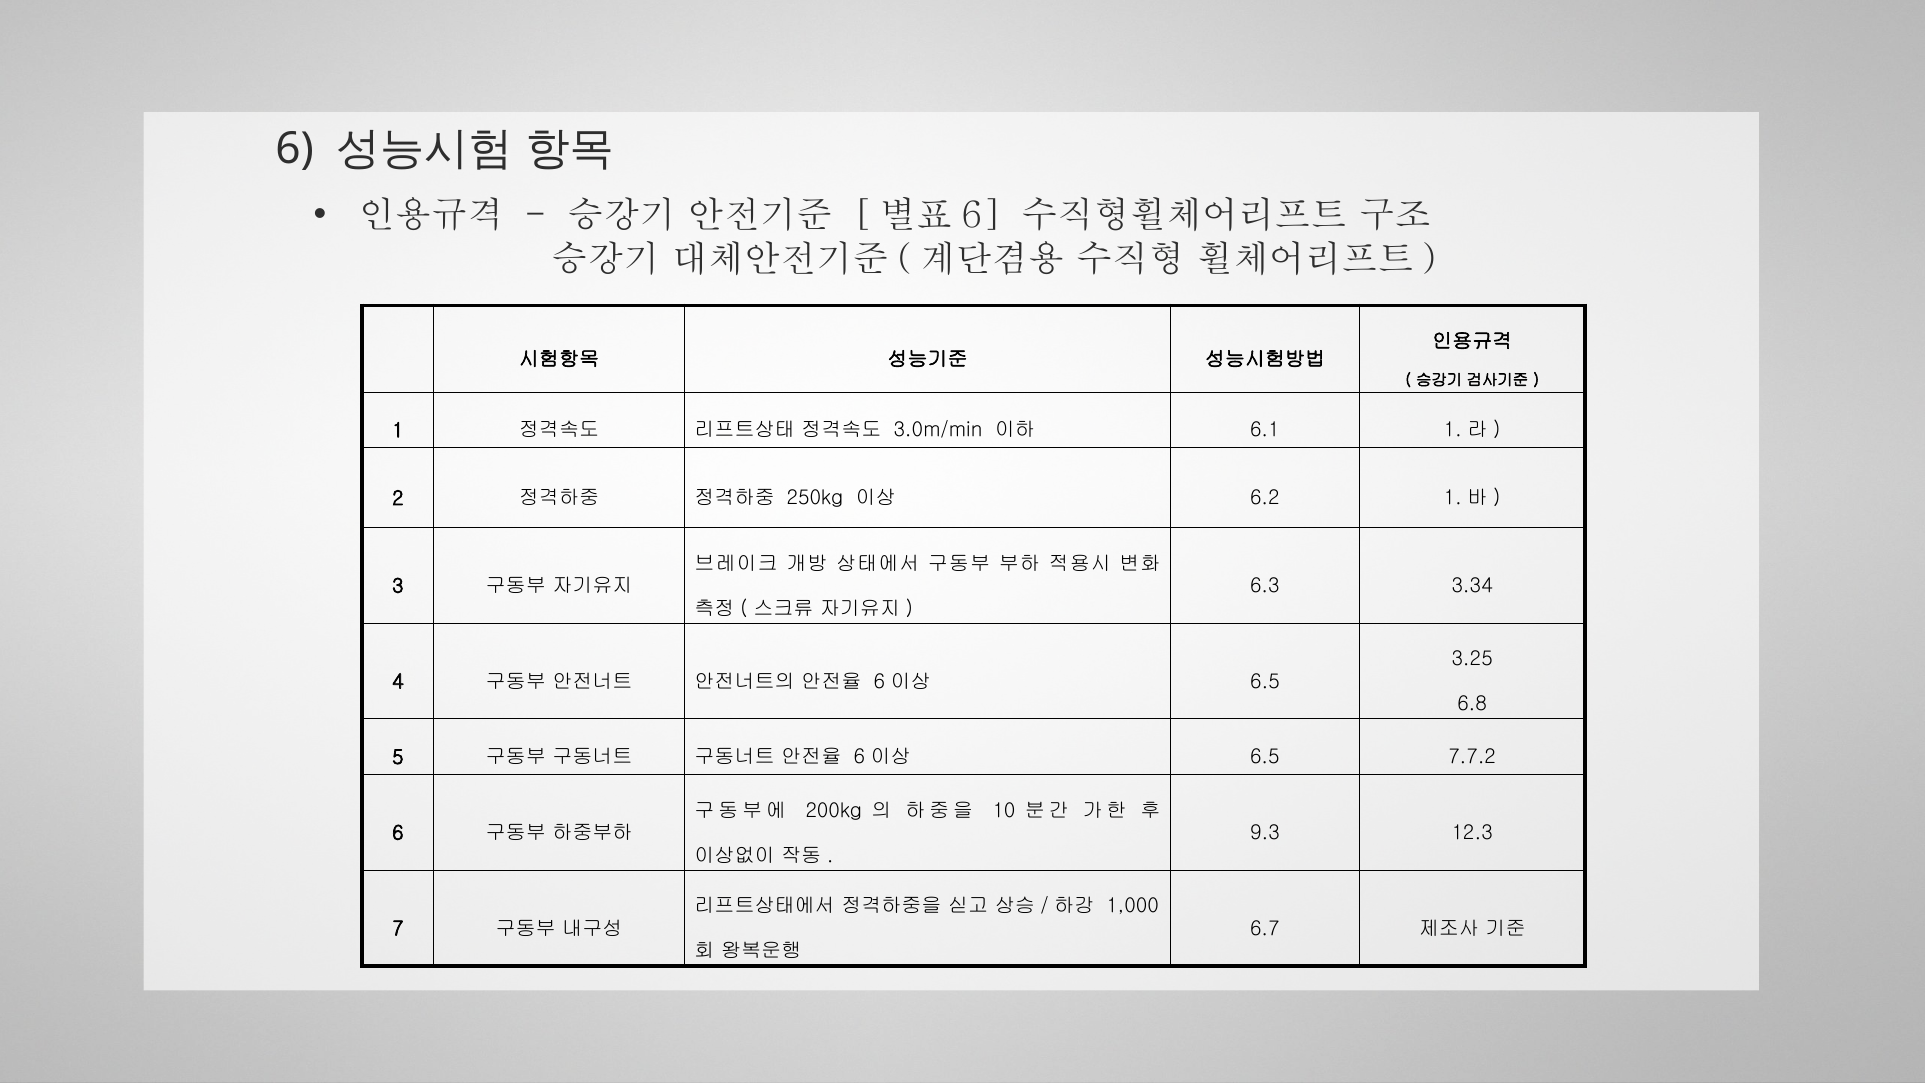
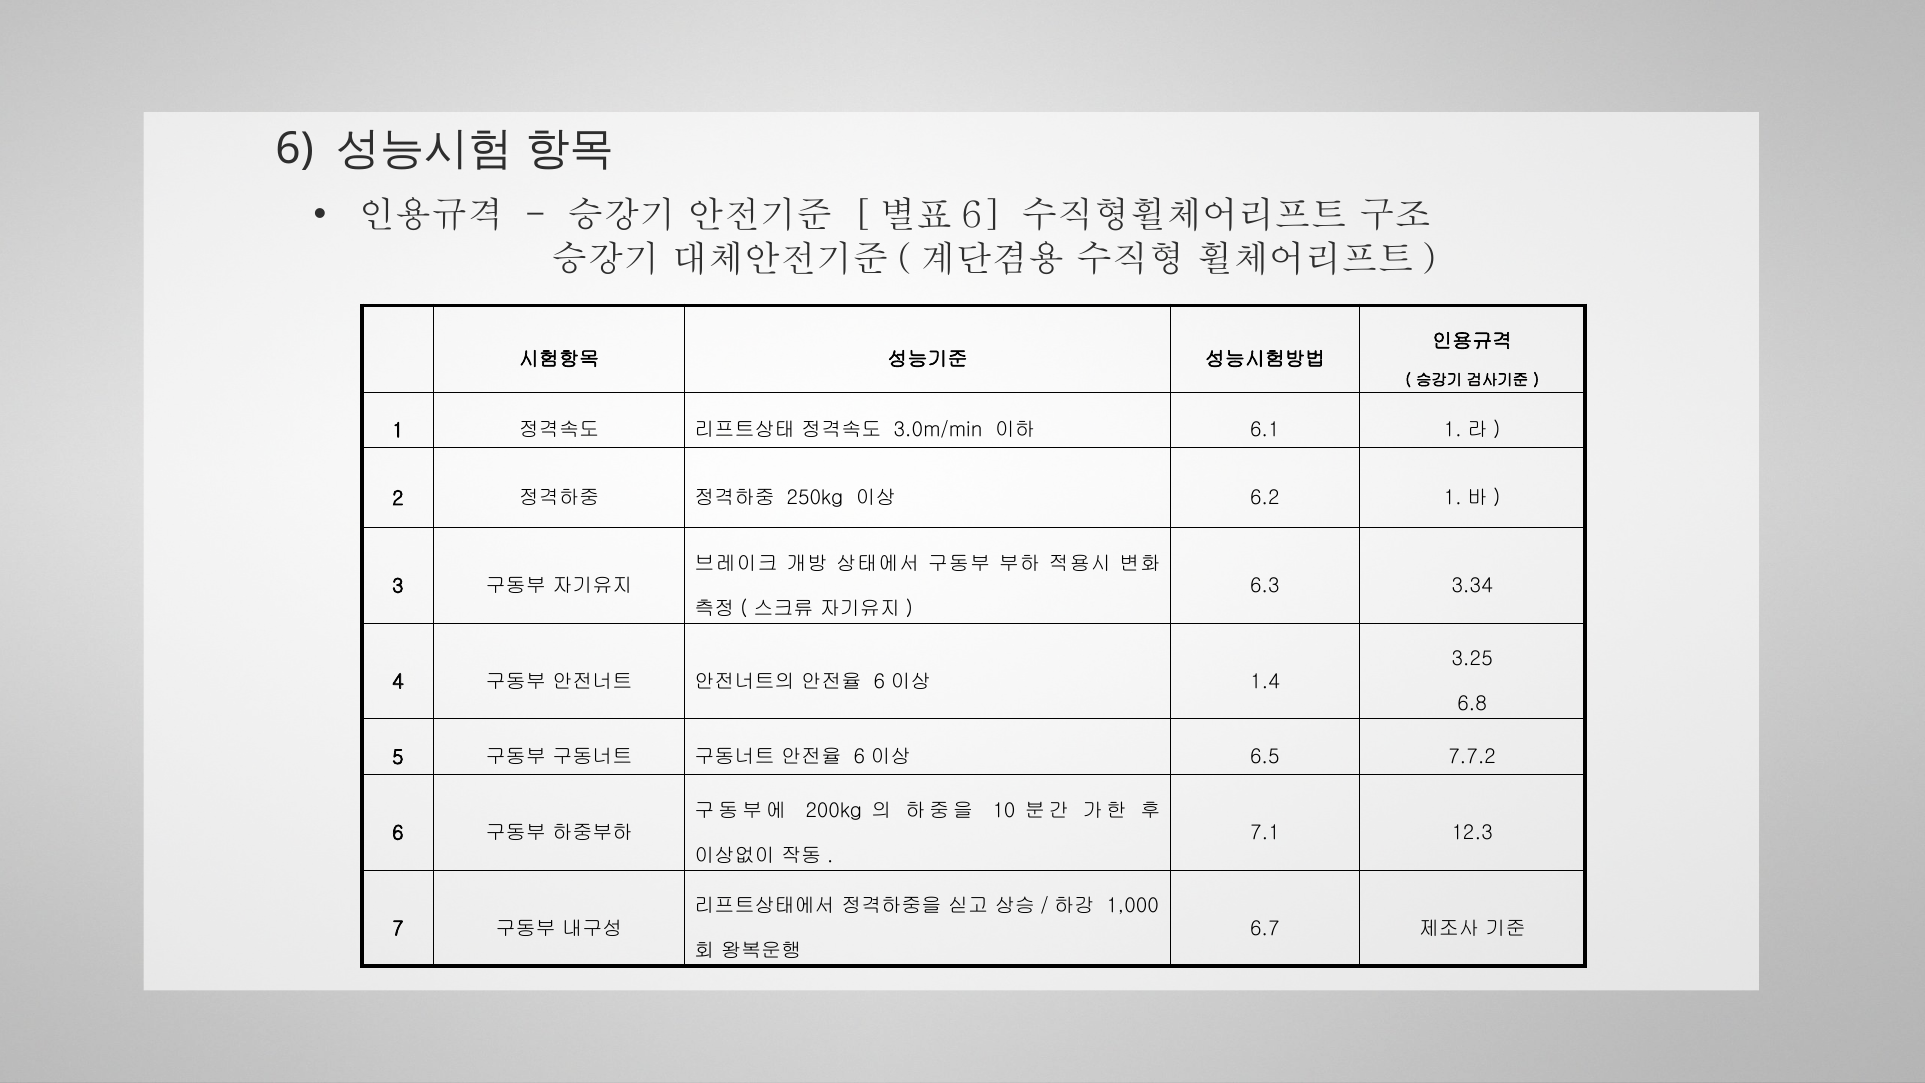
6.5 at (1265, 681): 6.5 -> 1.4
9.3: 9.3 -> 7.1
